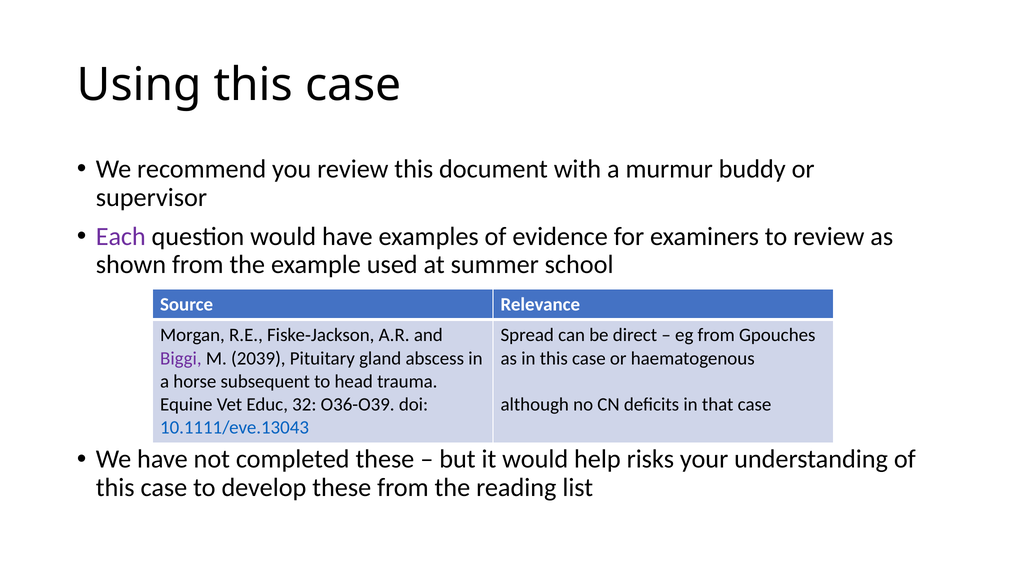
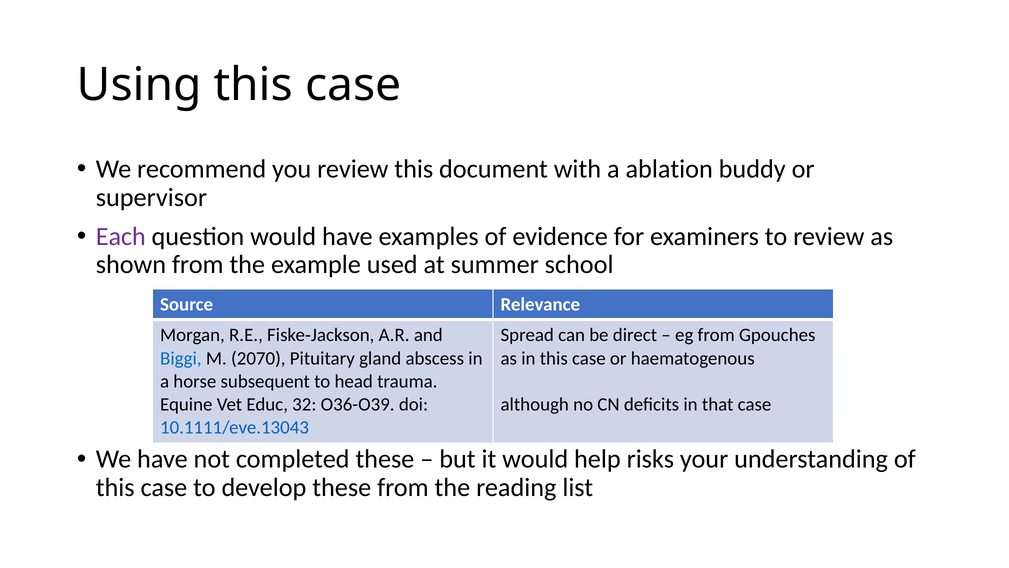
murmur: murmur -> ablation
Biggi colour: purple -> blue
2039: 2039 -> 2070
